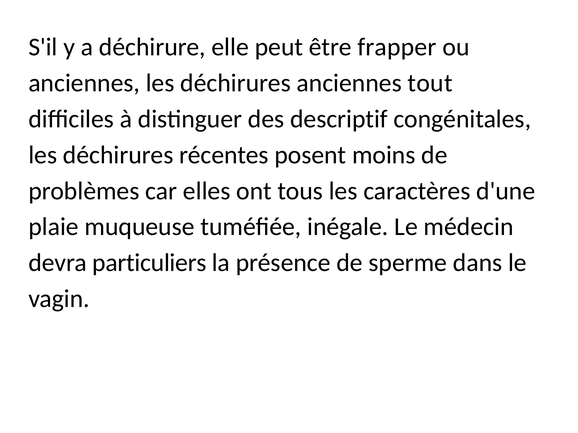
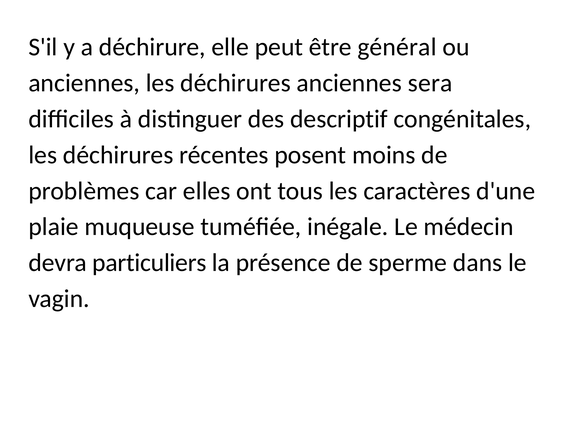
frapper: frapper -> général
tout: tout -> sera
